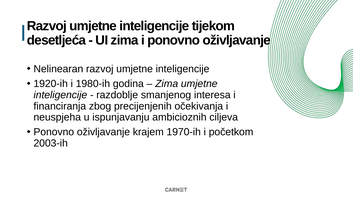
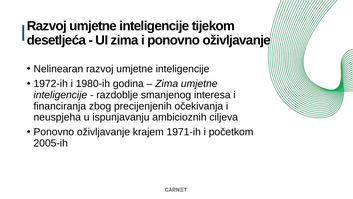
1920-ih: 1920-ih -> 1972-ih
1970-ih: 1970-ih -> 1971-ih
2003-ih: 2003-ih -> 2005-ih
